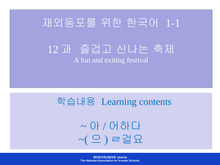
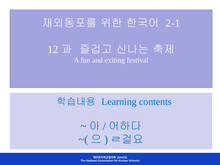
1-1: 1-1 -> 2-1
